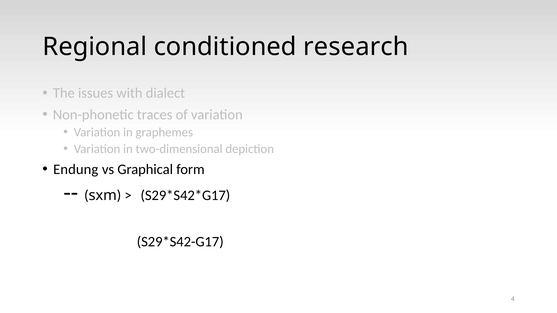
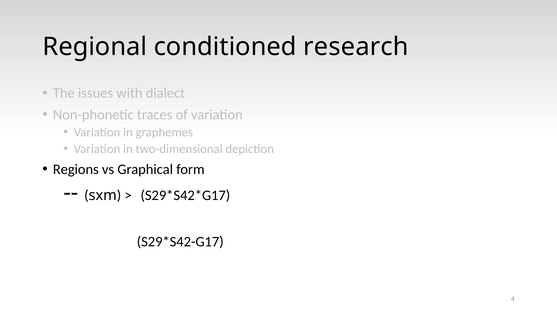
Endung: Endung -> Regions
